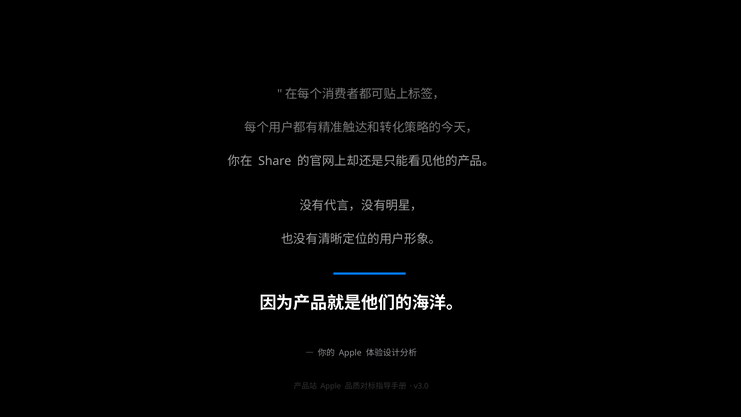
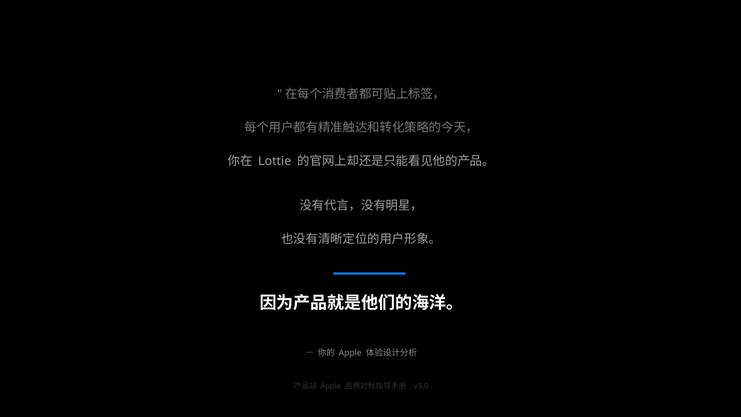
Share: Share -> Lottie
